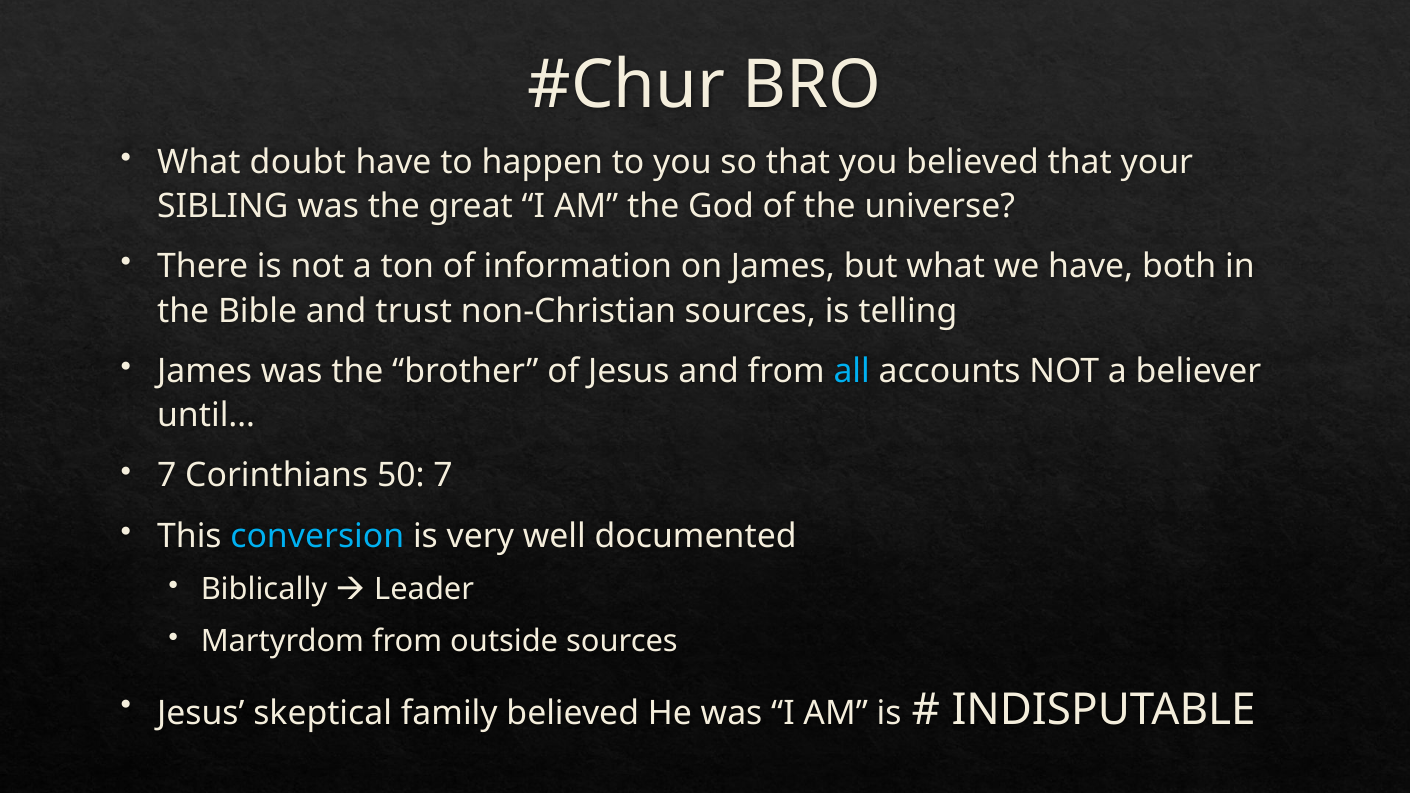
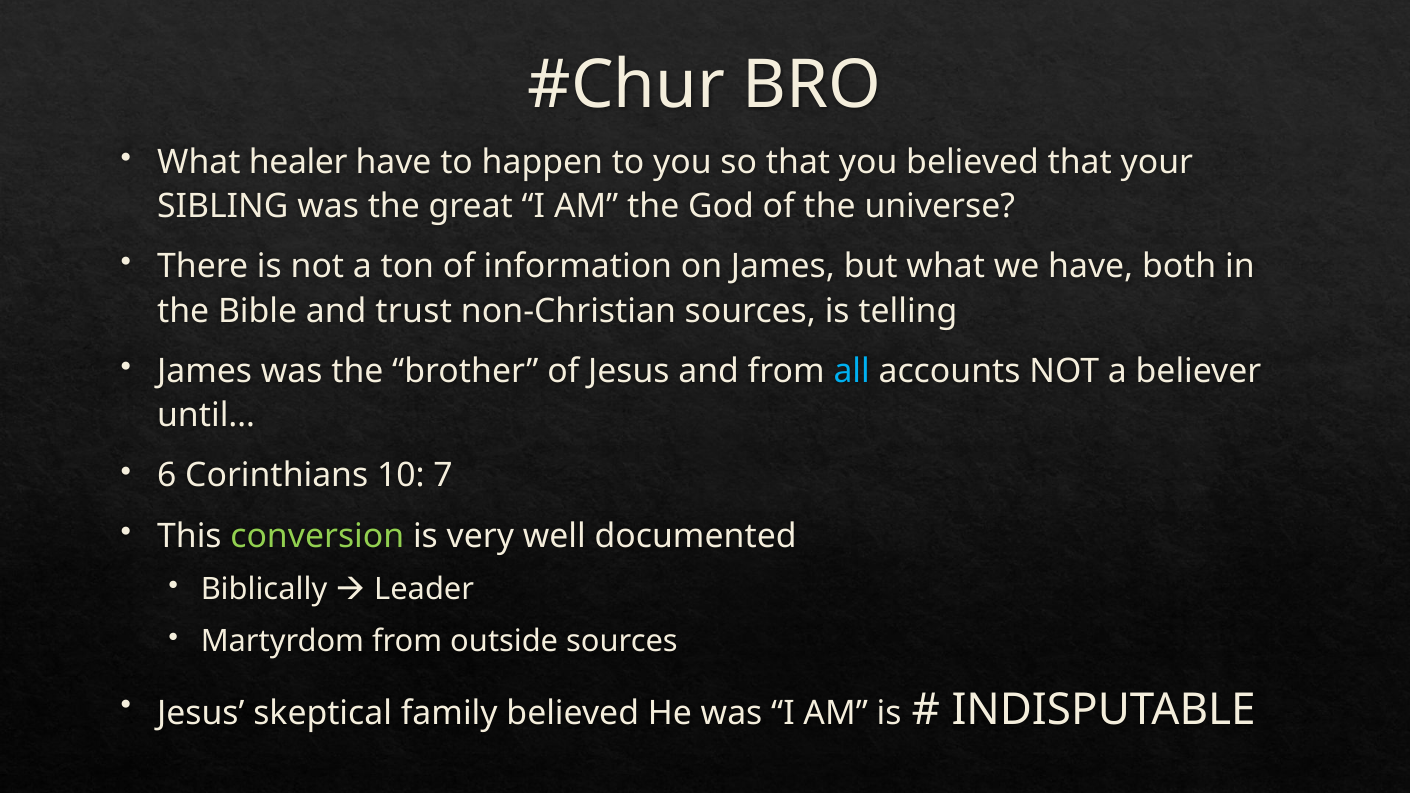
doubt: doubt -> healer
7 at (167, 476): 7 -> 6
50: 50 -> 10
conversion colour: light blue -> light green
